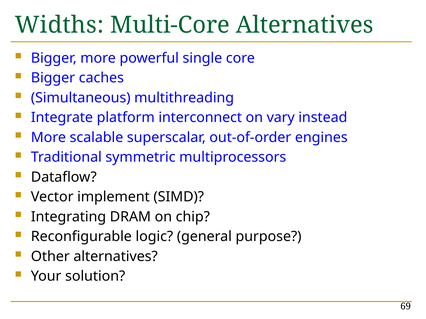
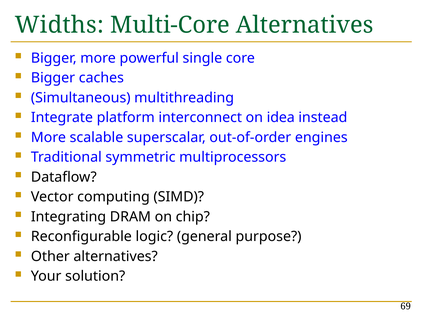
vary: vary -> idea
implement: implement -> computing
